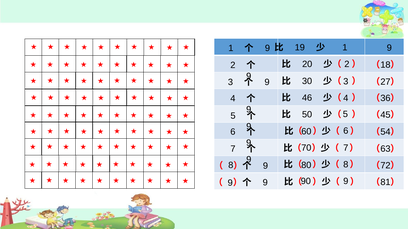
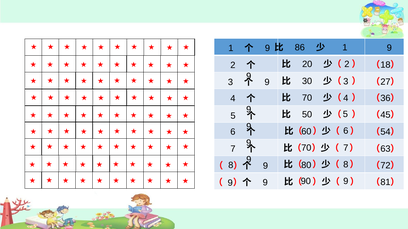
19: 19 -> 86
46 at (307, 98): 46 -> 70
